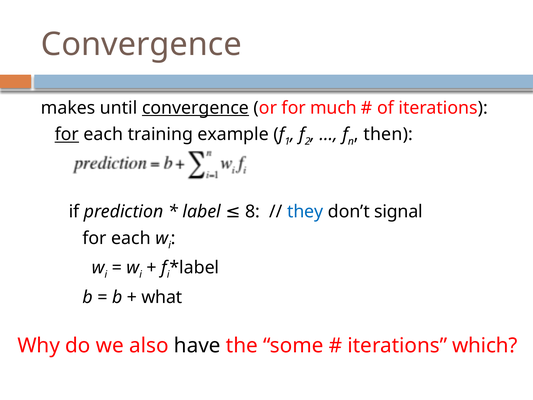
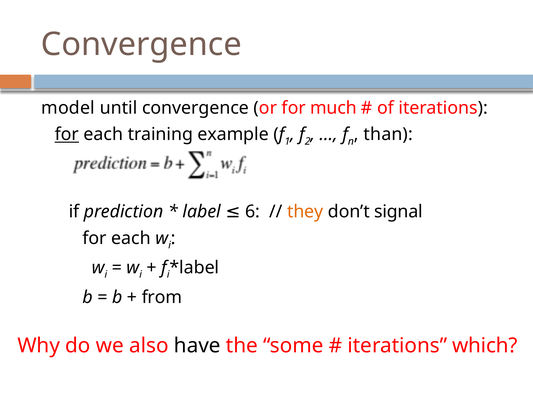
makes: makes -> model
convergence at (195, 108) underline: present -> none
then: then -> than
8: 8 -> 6
they colour: blue -> orange
what: what -> from
